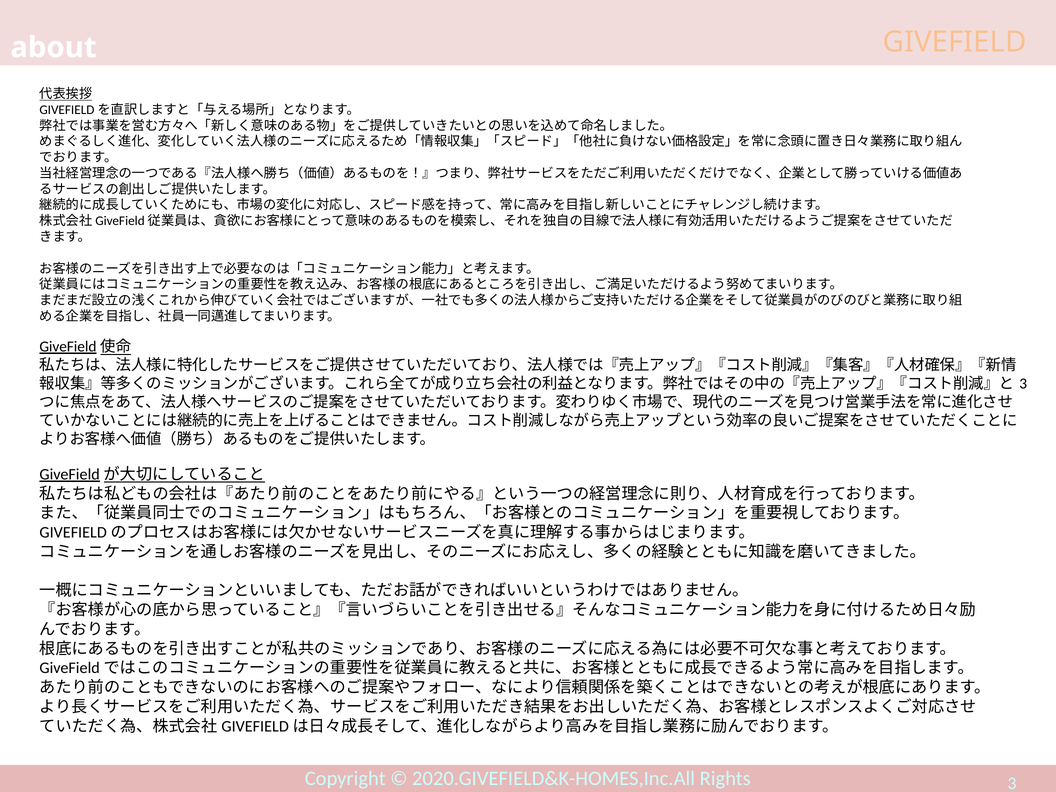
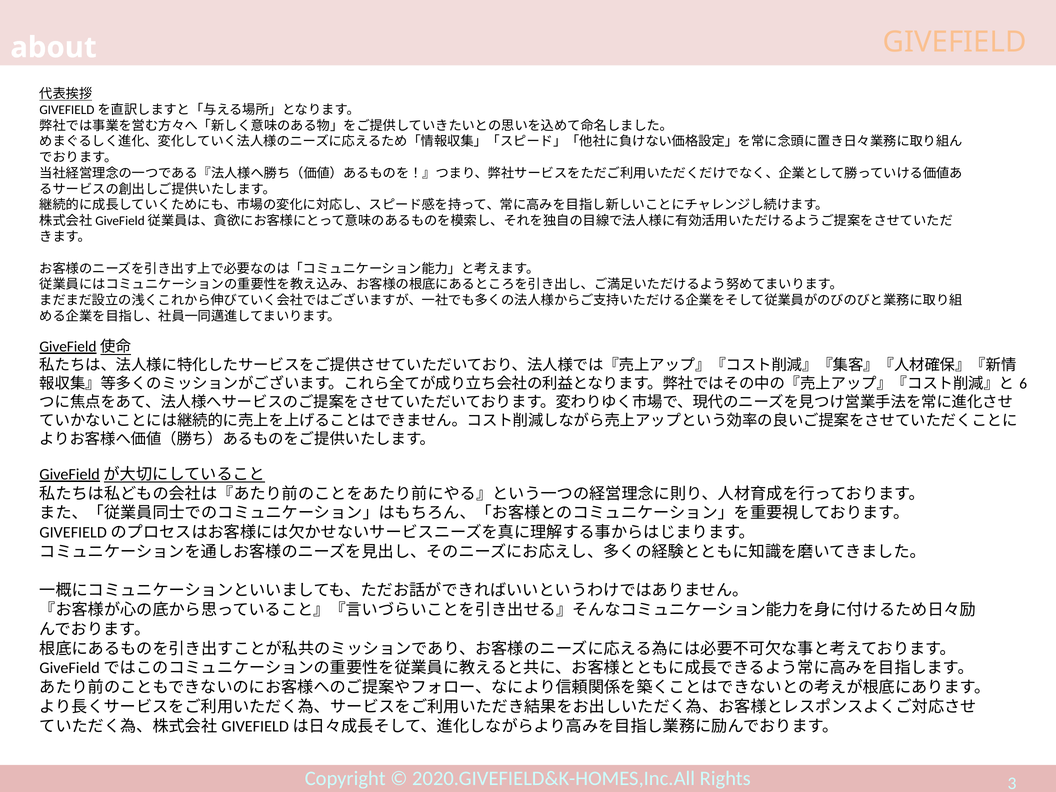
3 at (1023, 384): 3 -> 6
